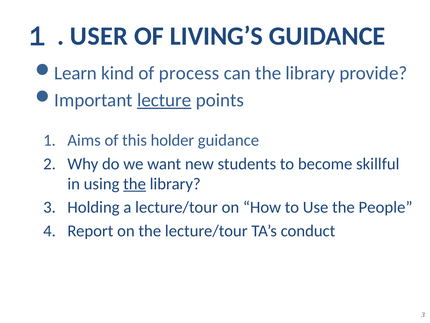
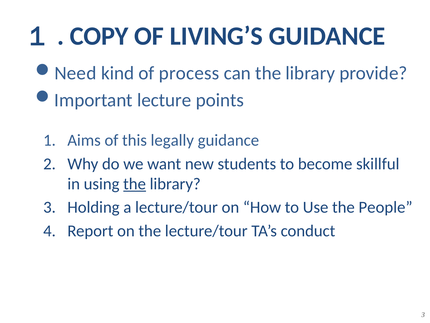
USER: USER -> COPY
Learn: Learn -> Need
lecture underline: present -> none
holder: holder -> legally
